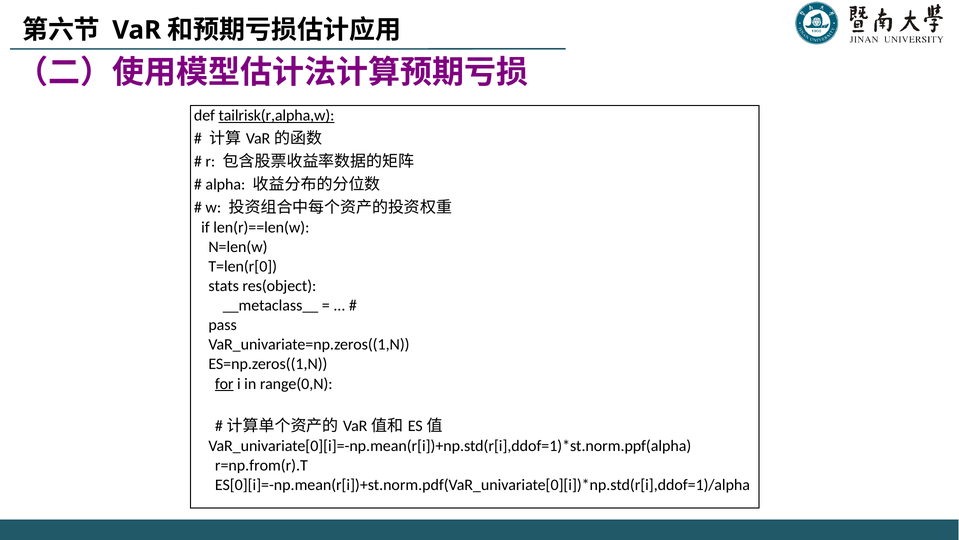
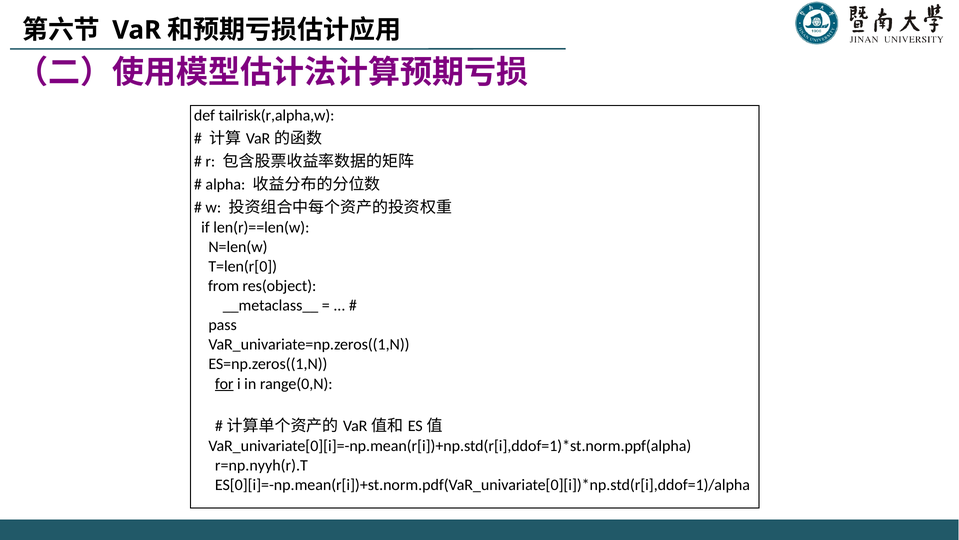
tailrisk(r,alpha,w underline: present -> none
stats: stats -> from
r=np.from(r).T: r=np.from(r).T -> r=np.nyyh(r).T
